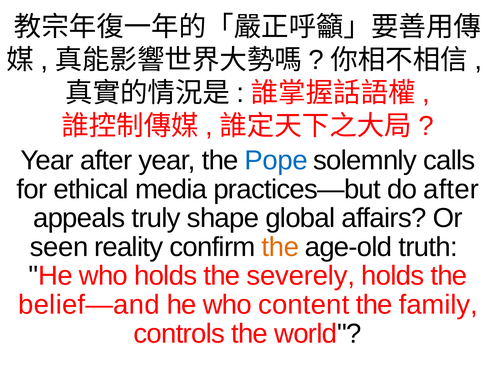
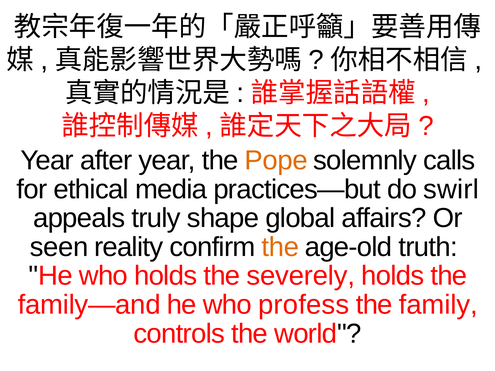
Pope colour: blue -> orange
do after: after -> swirl
belief—and: belief—and -> family—and
content: content -> profess
